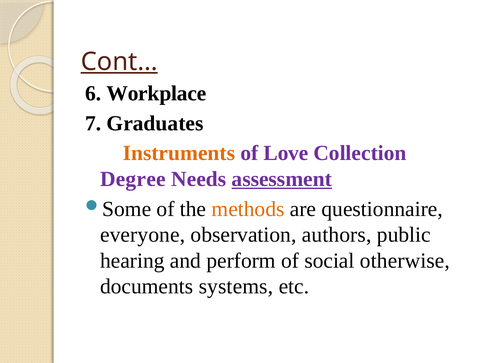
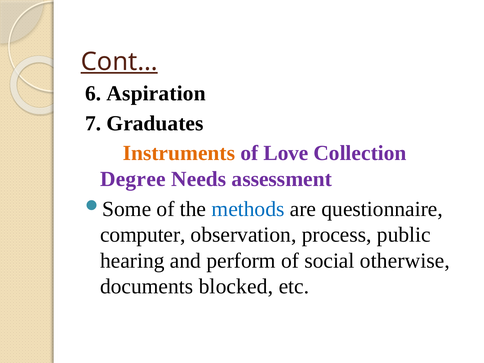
Workplace: Workplace -> Aspiration
assessment underline: present -> none
methods colour: orange -> blue
everyone: everyone -> computer
authors: authors -> process
systems: systems -> blocked
